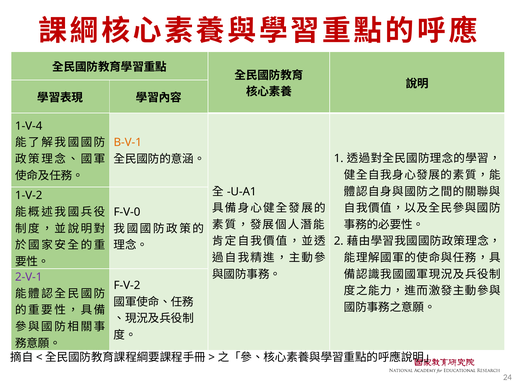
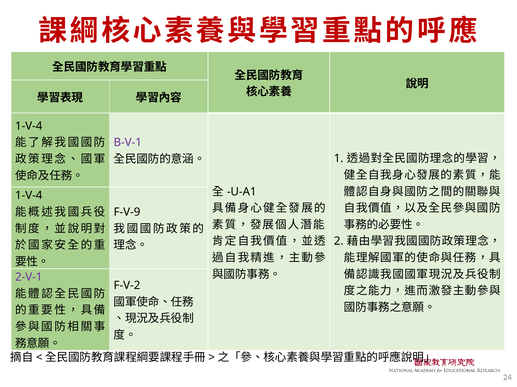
B-V-1 colour: orange -> purple
1-V-2 at (29, 196): 1-V-2 -> 1-V-4
F-V-0: F-V-0 -> F-V-9
